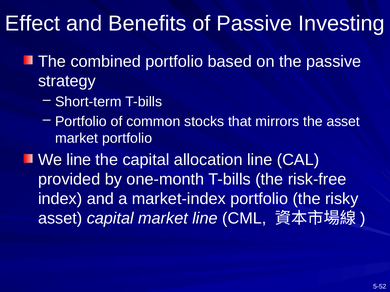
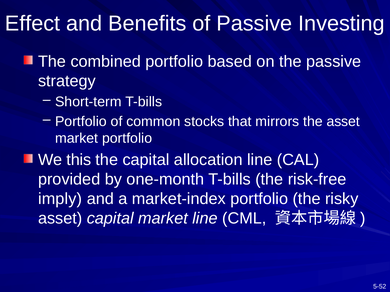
We line: line -> this
index: index -> imply
